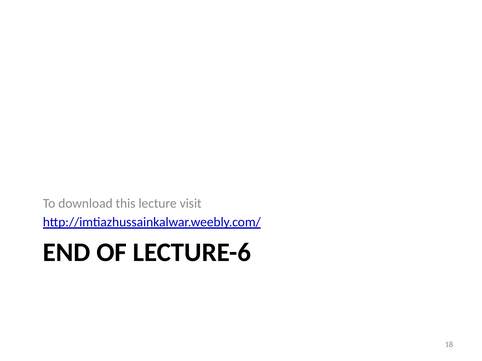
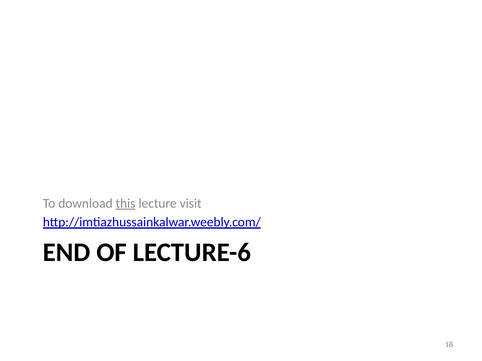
this underline: none -> present
